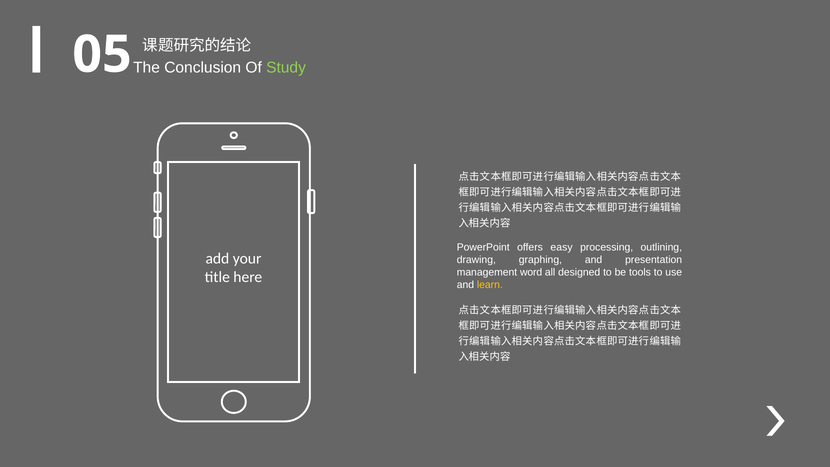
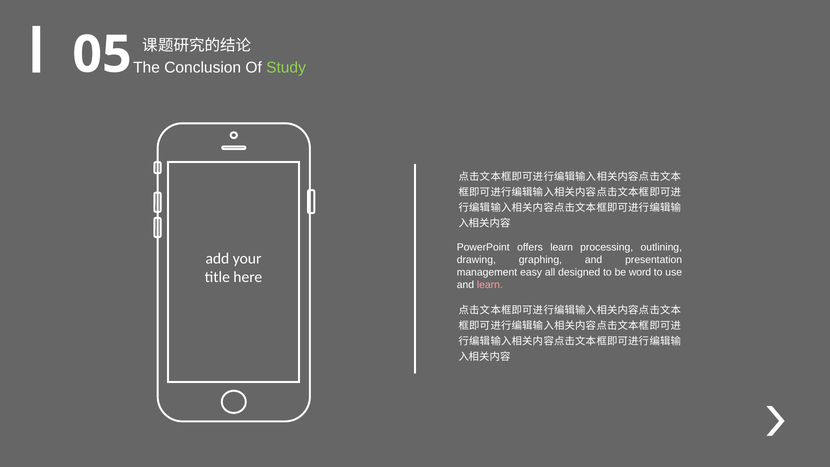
offers easy: easy -> learn
word: word -> easy
tools: tools -> word
learn at (490, 285) colour: yellow -> pink
